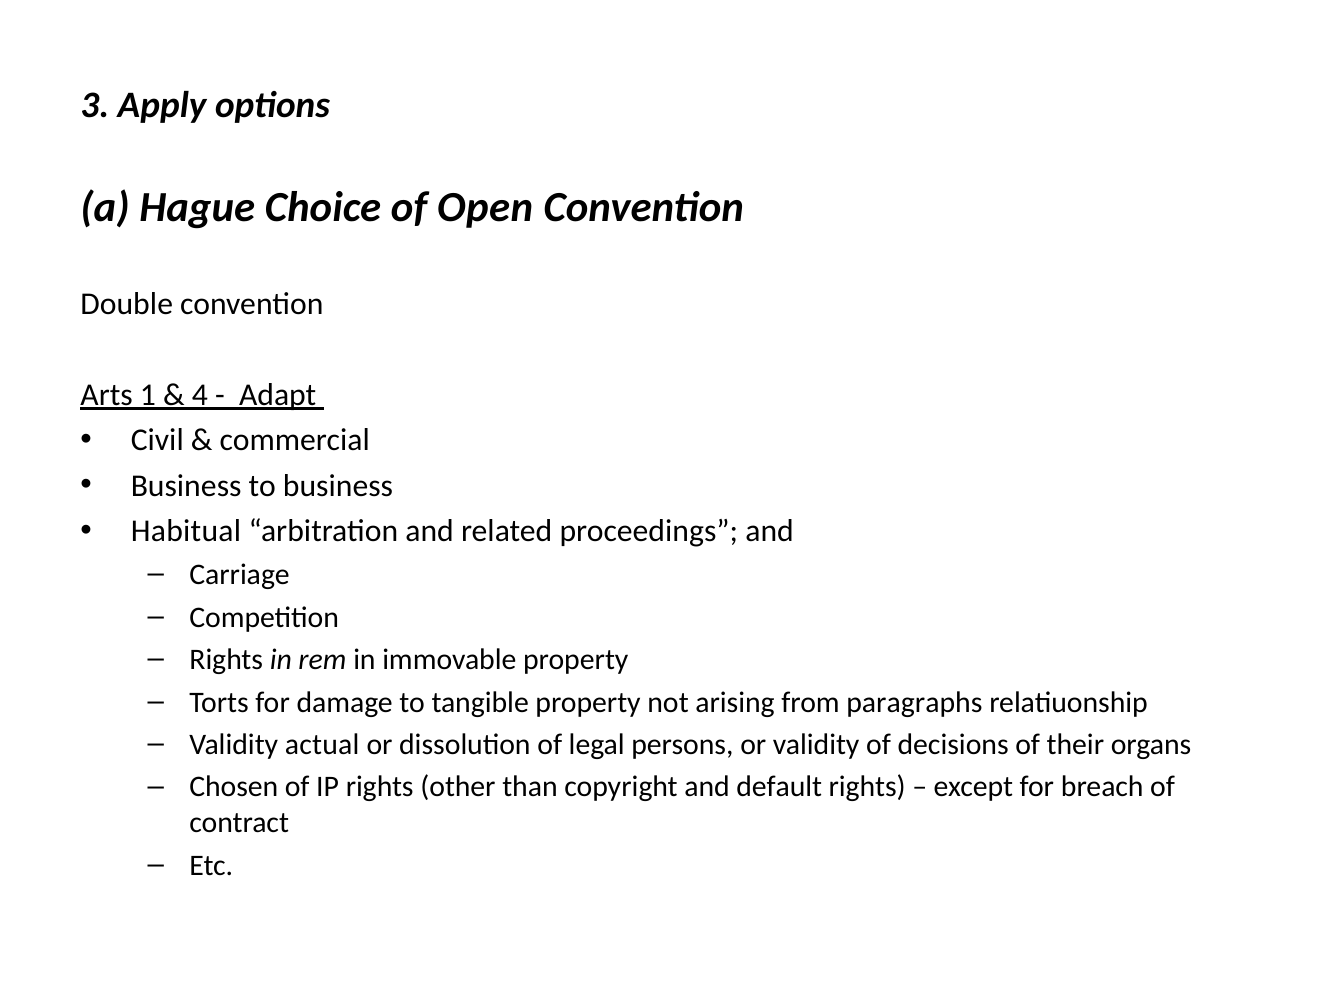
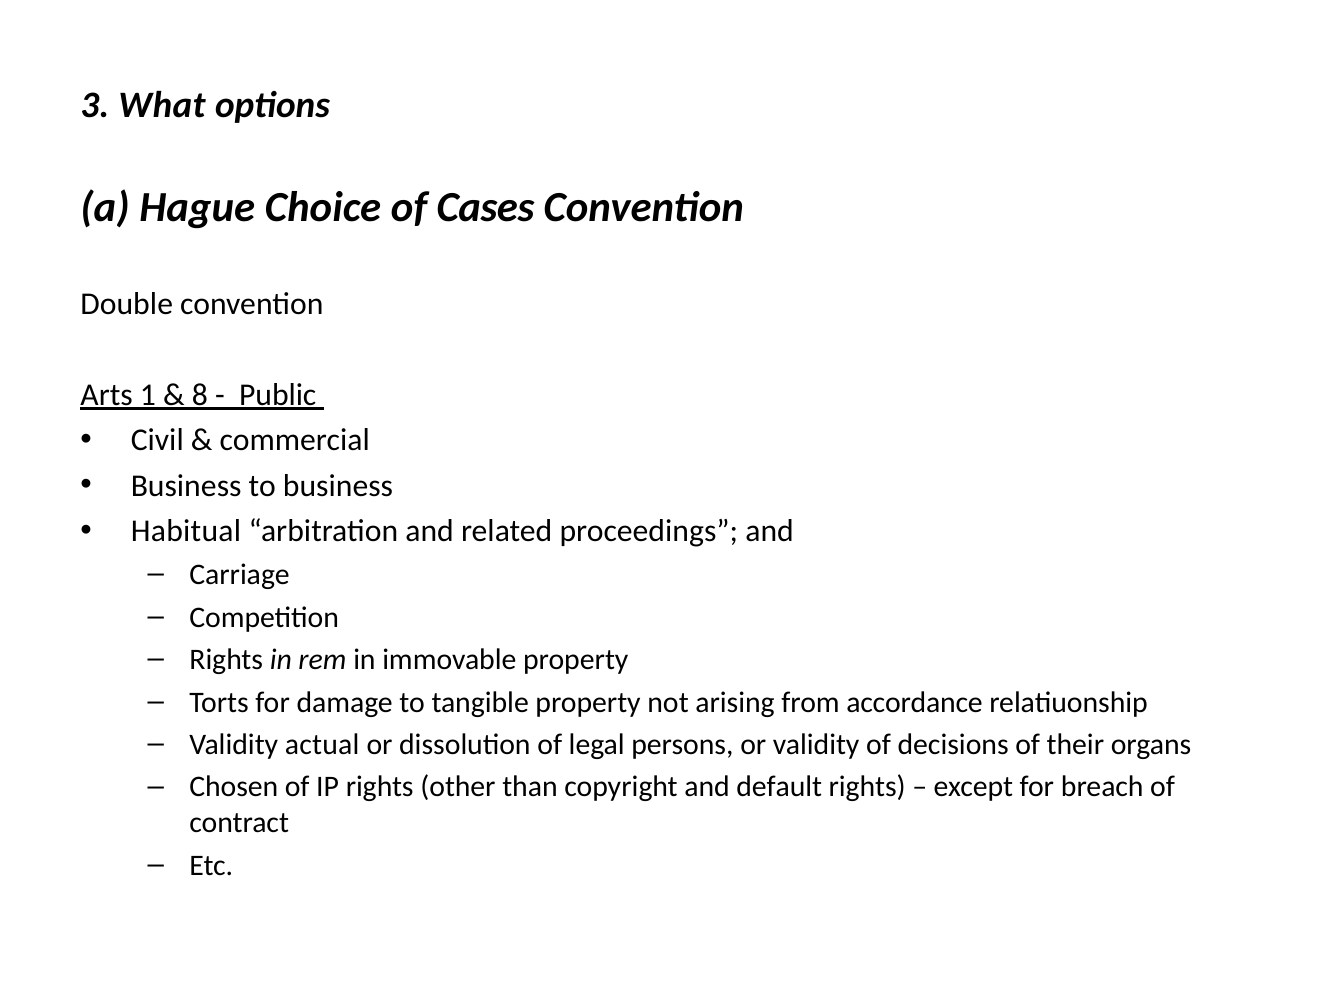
Apply: Apply -> What
Open: Open -> Cases
4: 4 -> 8
Adapt: Adapt -> Public
paragraphs: paragraphs -> accordance
